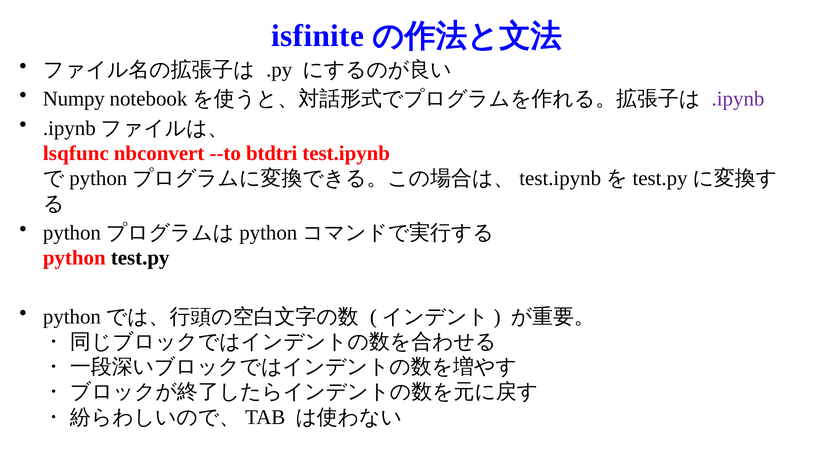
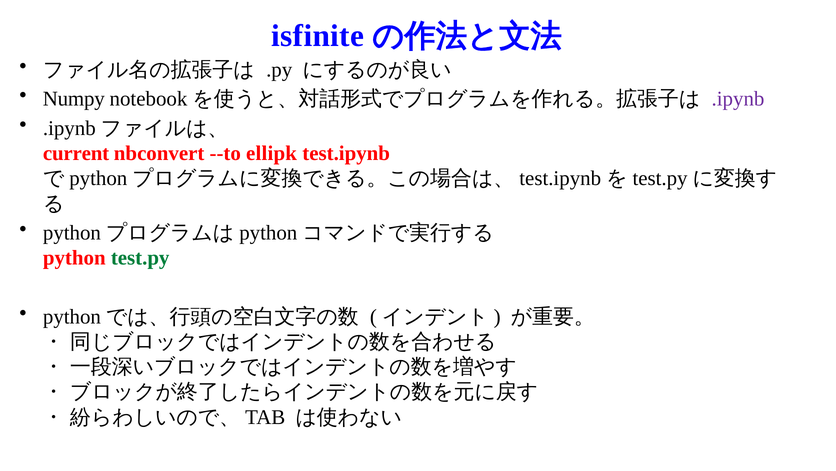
lsqfunc: lsqfunc -> current
btdtri: btdtri -> ellipk
test.py colour: black -> green
